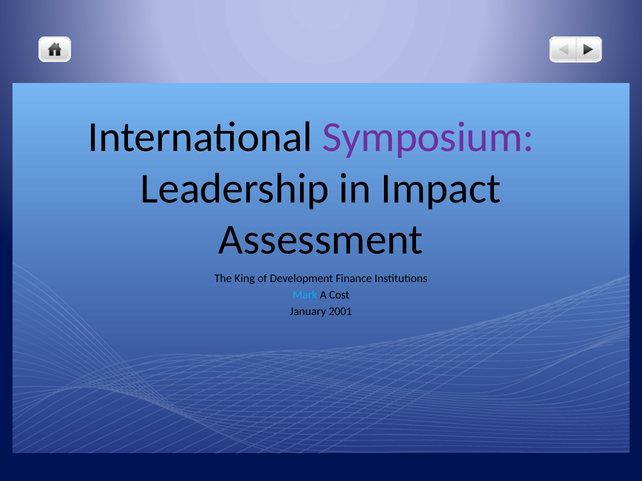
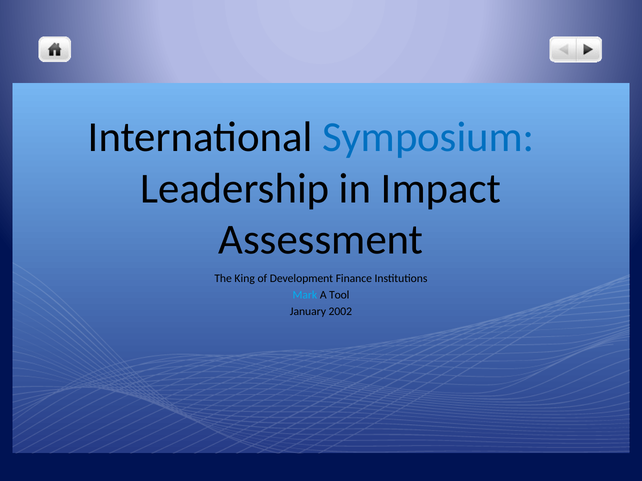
Symposium colour: purple -> blue
Cost: Cost -> Tool
2001: 2001 -> 2002
